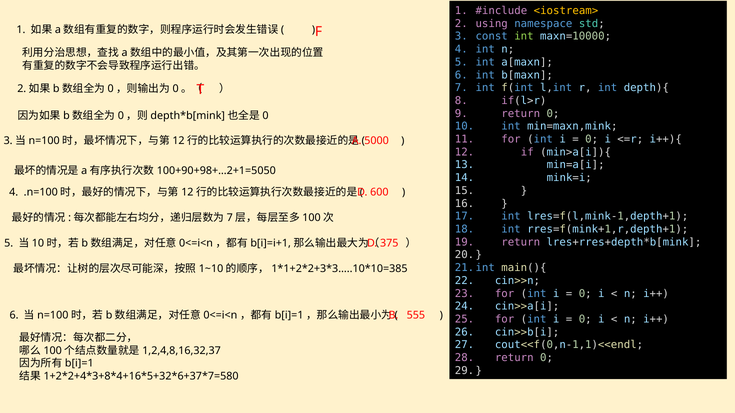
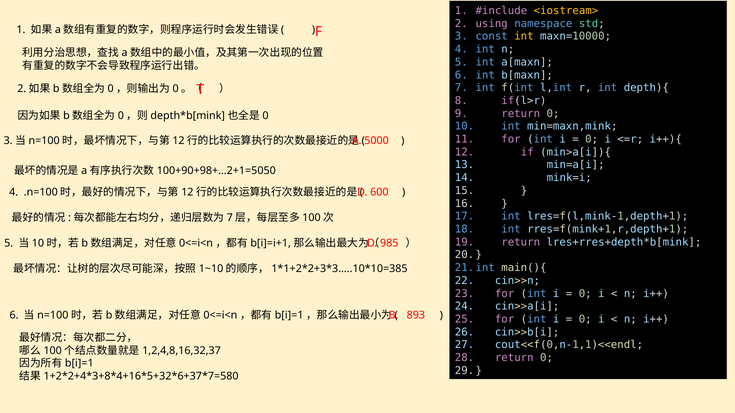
int at (524, 36) colour: light green -> yellow
375: 375 -> 985
555: 555 -> 893
